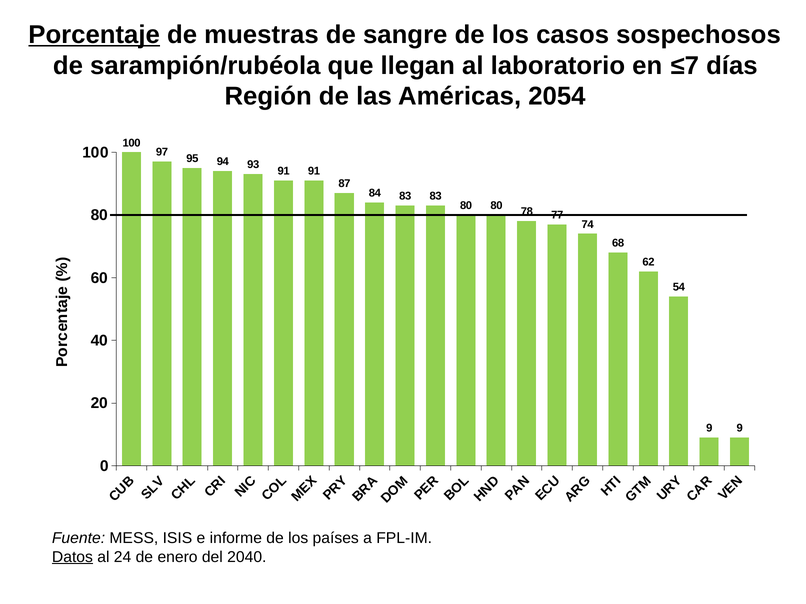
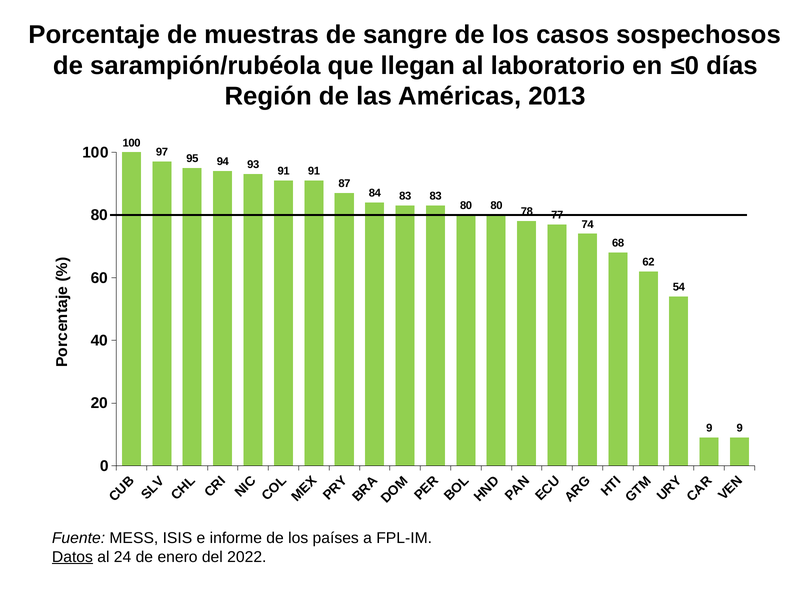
Porcentaje underline: present -> none
≤7: ≤7 -> ≤0
2054: 2054 -> 2013
2040: 2040 -> 2022
